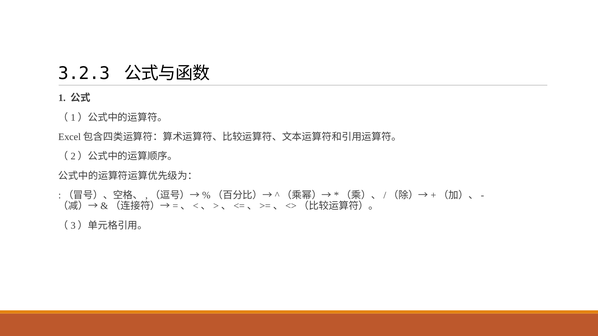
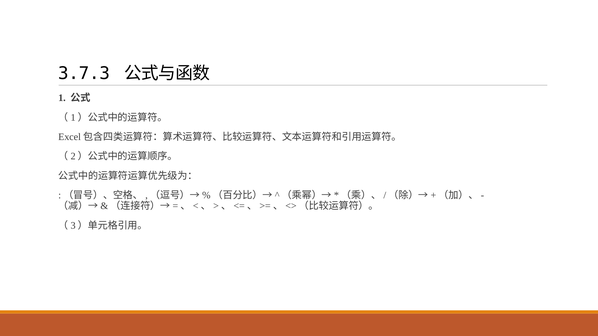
3.2.3: 3.2.3 -> 3.7.3
